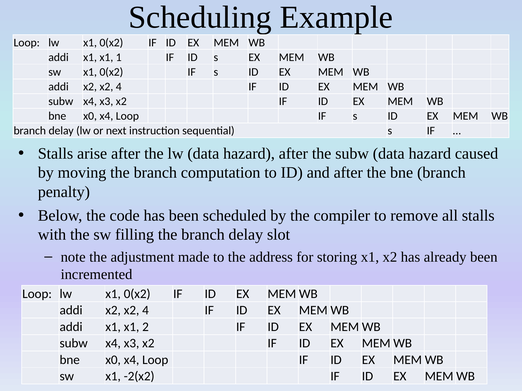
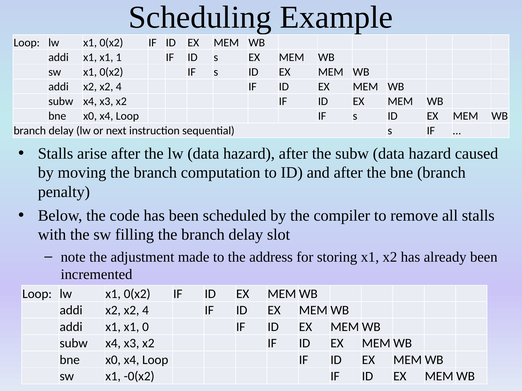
2: 2 -> 0
-2(x2: -2(x2 -> -0(x2
